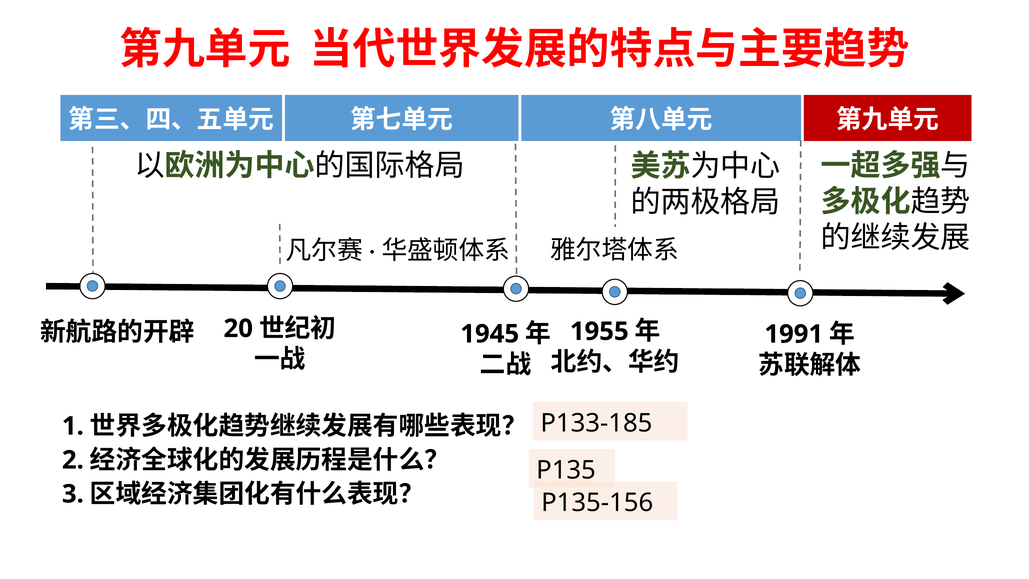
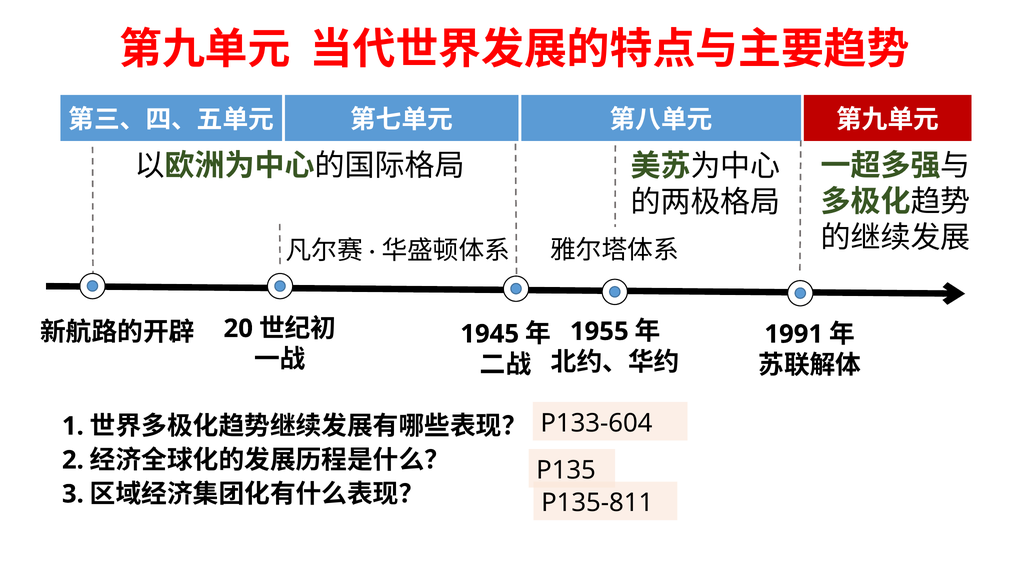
P133-185: P133-185 -> P133-604
P135-156: P135-156 -> P135-811
